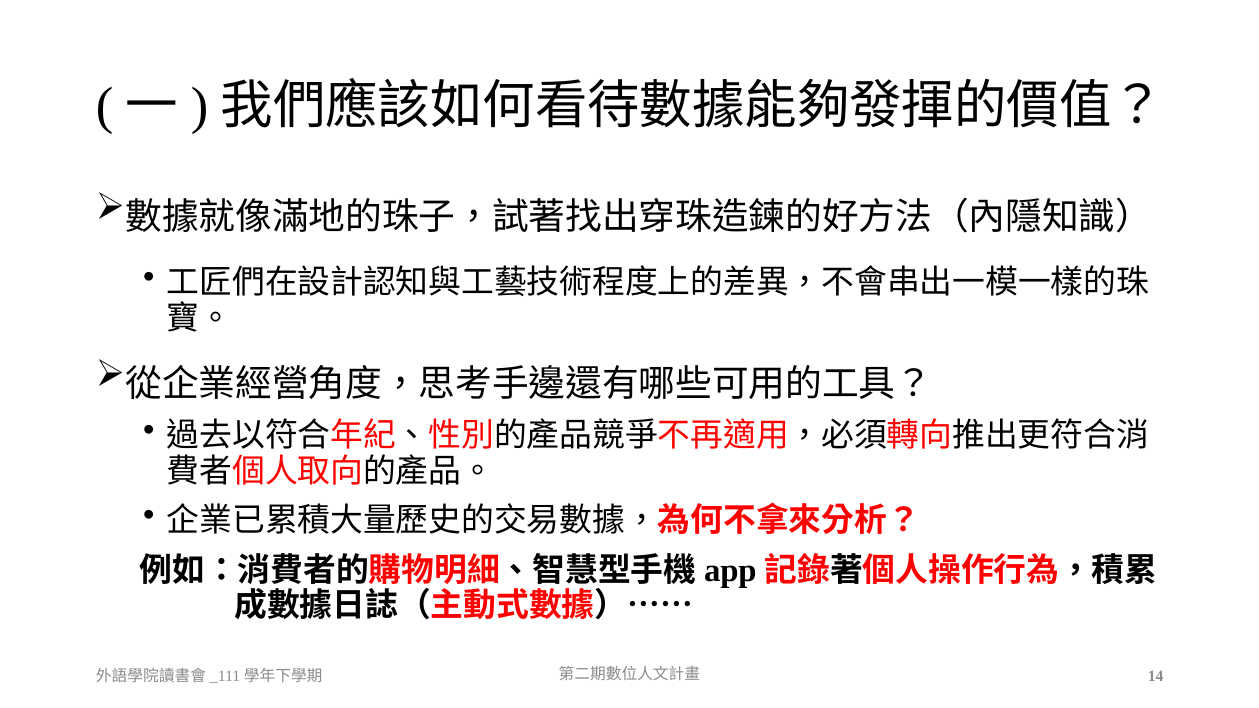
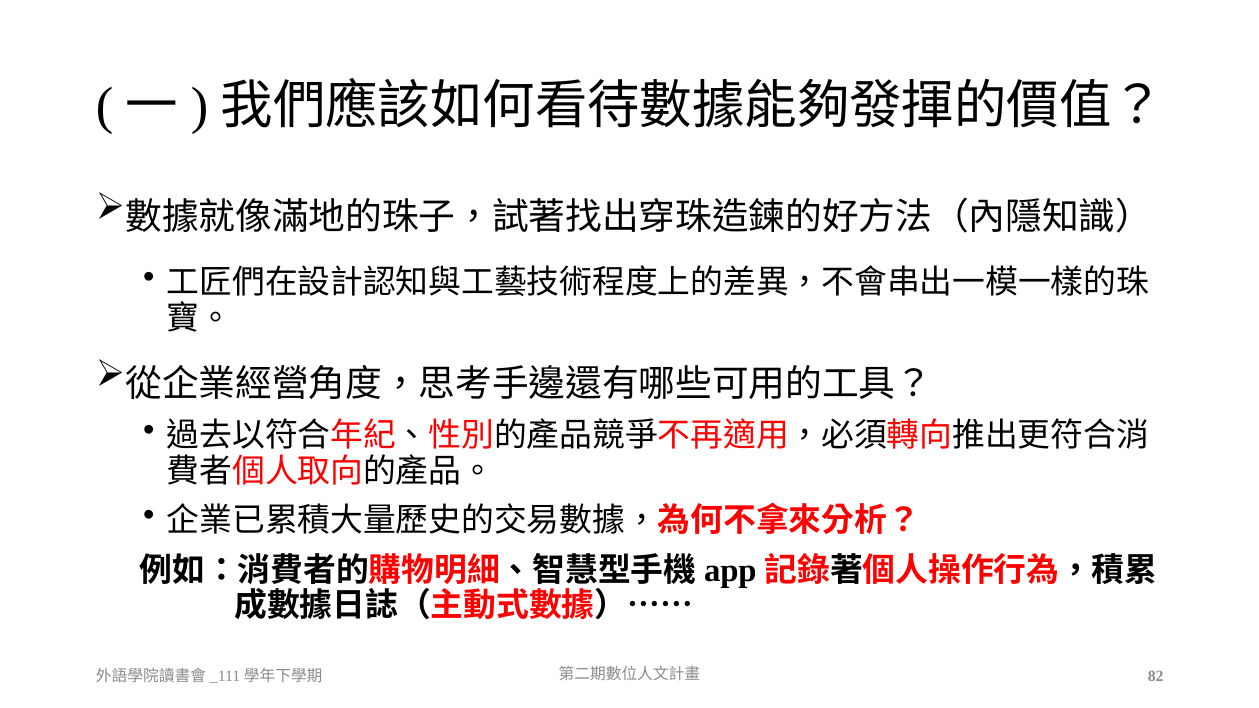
14: 14 -> 82
